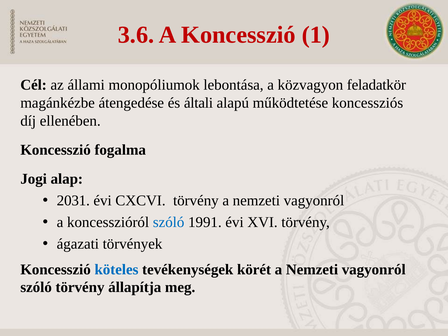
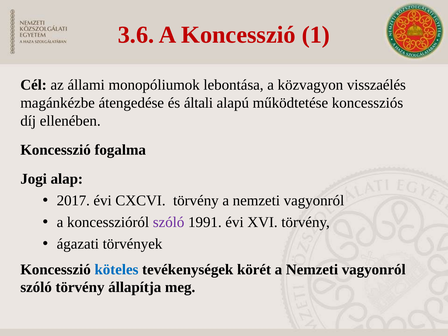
feladatkör: feladatkör -> visszaélés
2031: 2031 -> 2017
szóló at (169, 222) colour: blue -> purple
